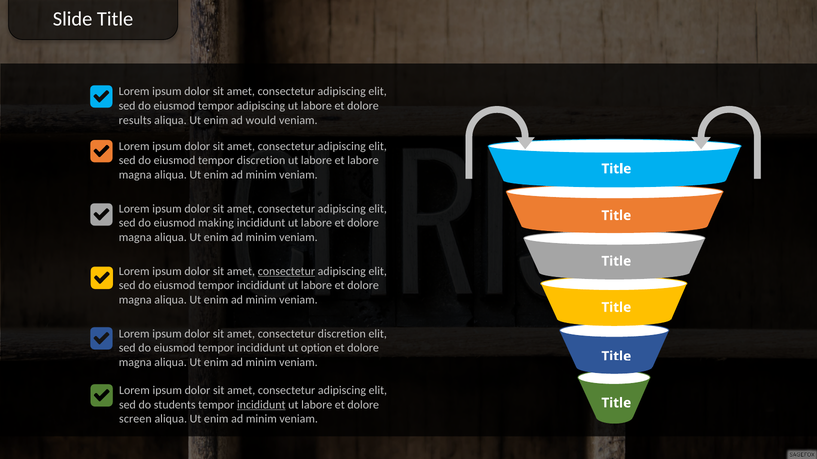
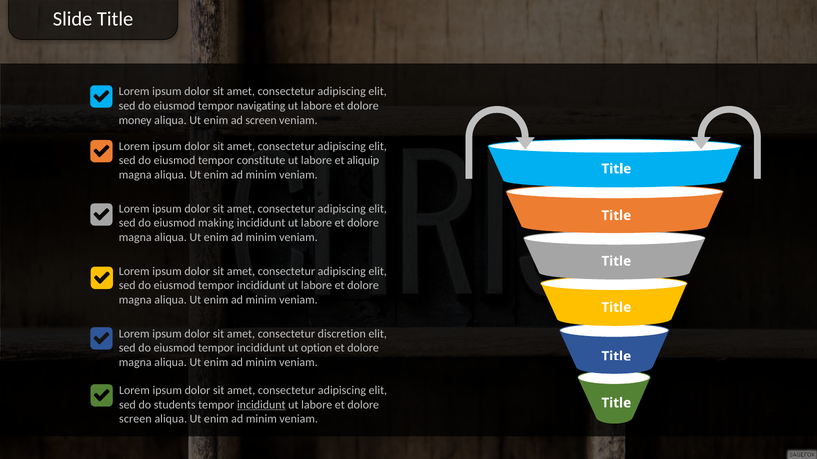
tempor adipiscing: adipiscing -> navigating
results: results -> money
ad would: would -> screen
tempor discretion: discretion -> constitute
et labore: labore -> aliquip
consectetur at (286, 271) underline: present -> none
